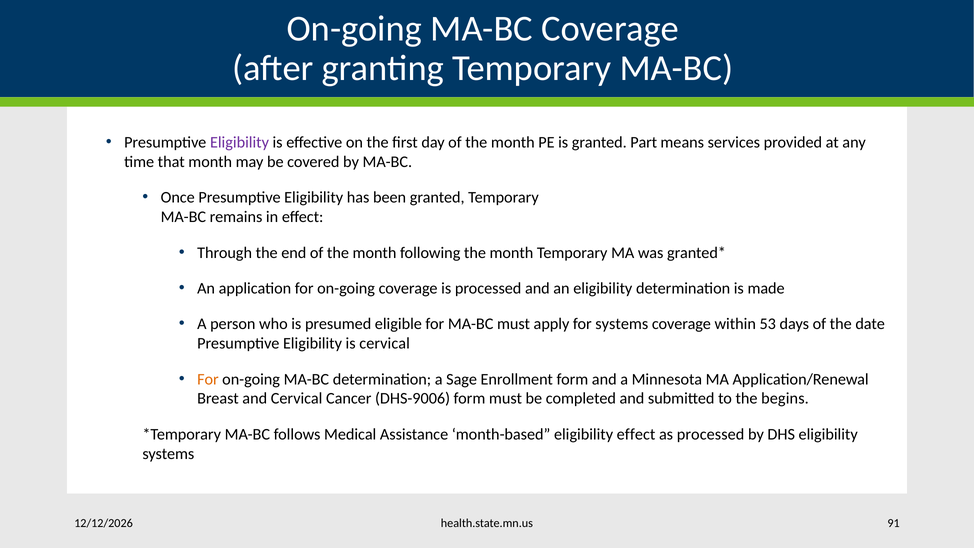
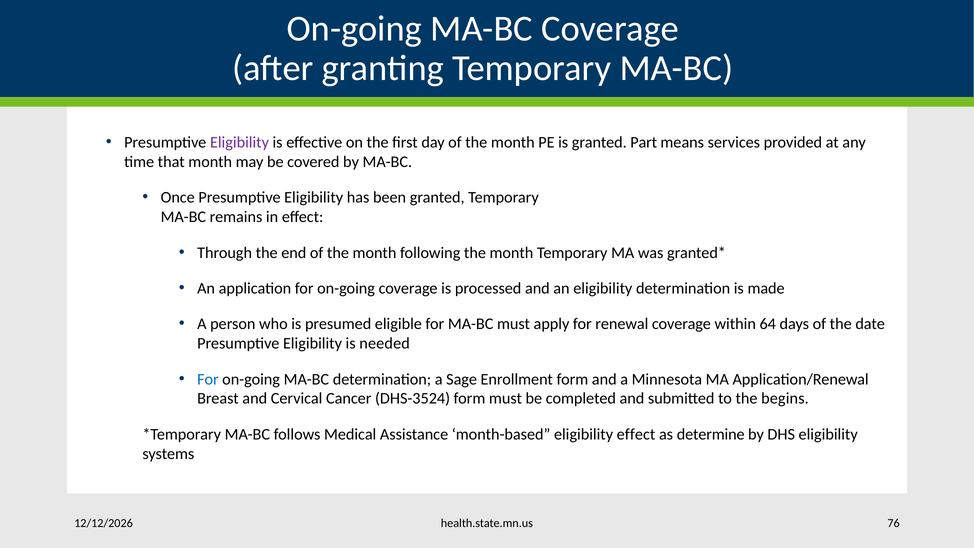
for systems: systems -> renewal
53: 53 -> 64
is cervical: cervical -> needed
For at (208, 379) colour: orange -> blue
DHS-9006: DHS-9006 -> DHS-3524
as processed: processed -> determine
91: 91 -> 76
